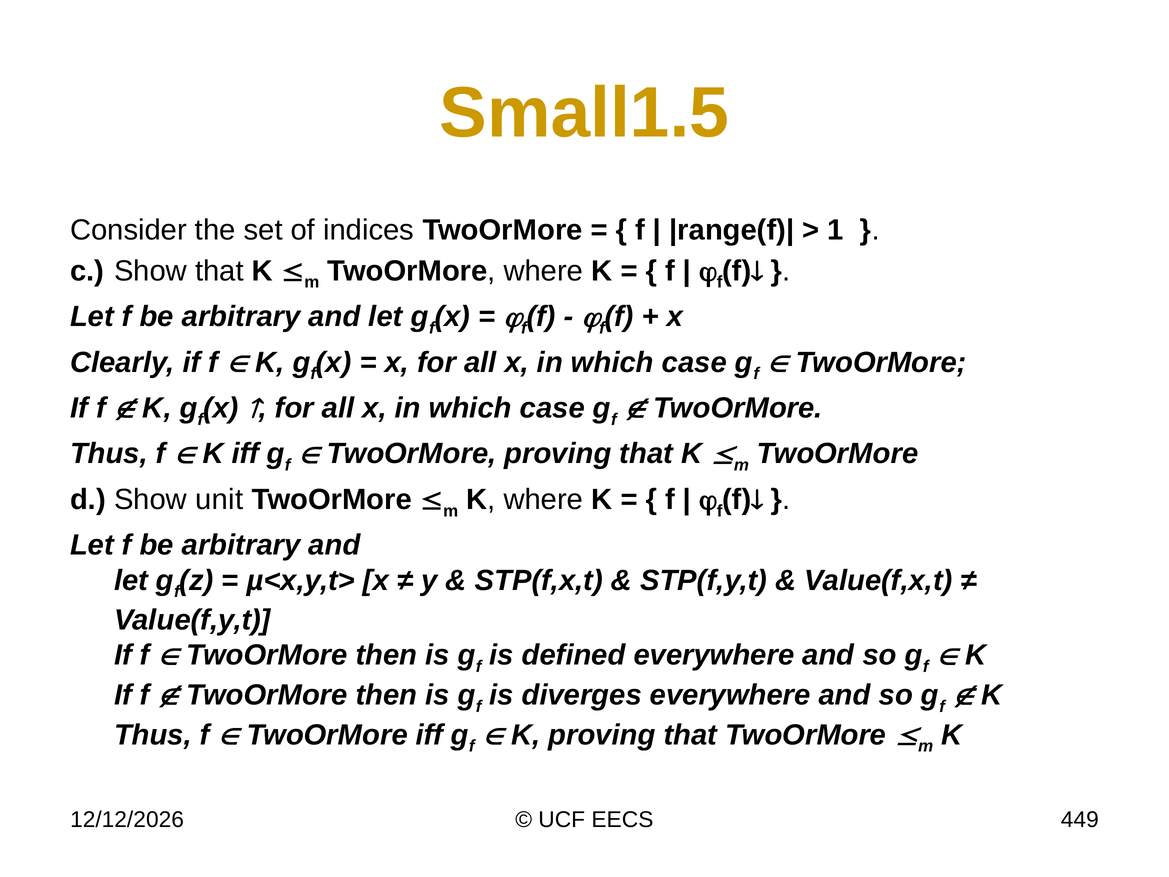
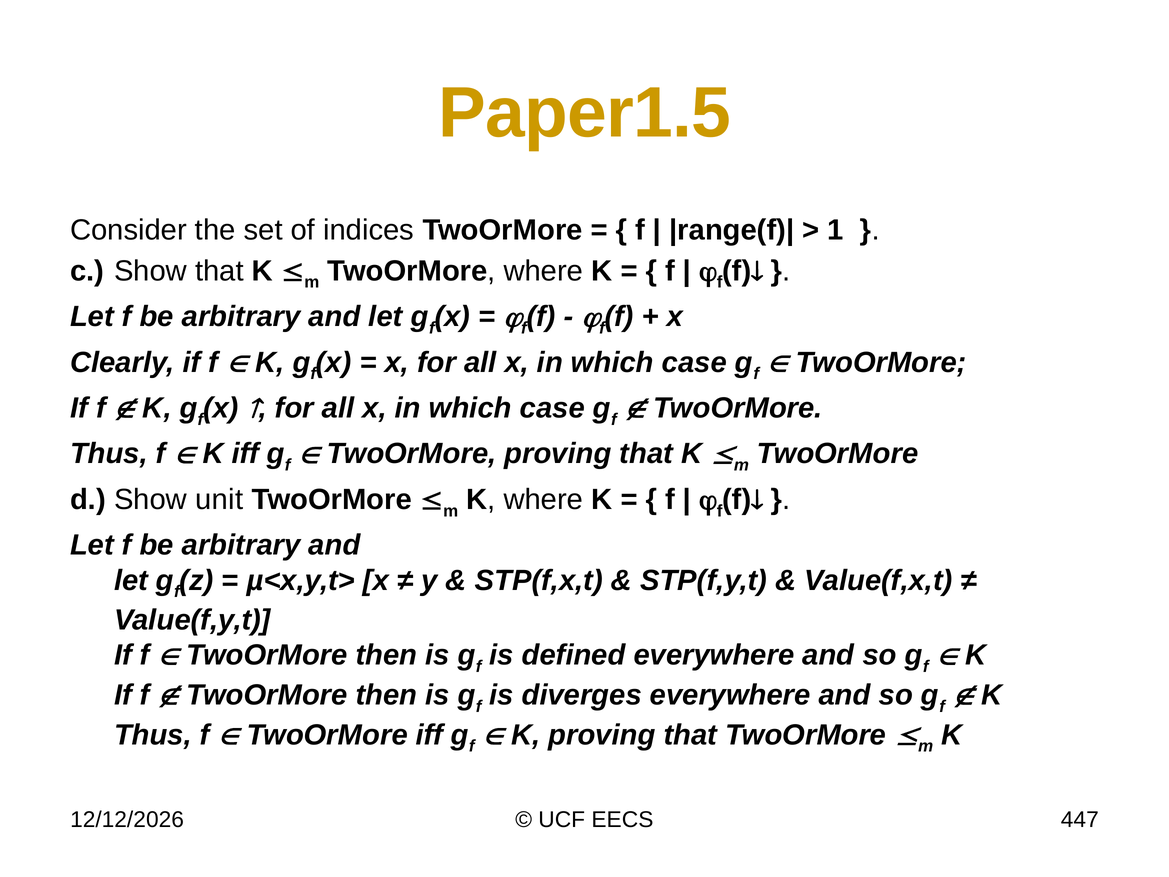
Small1.5: Small1.5 -> Paper1.5
449: 449 -> 447
